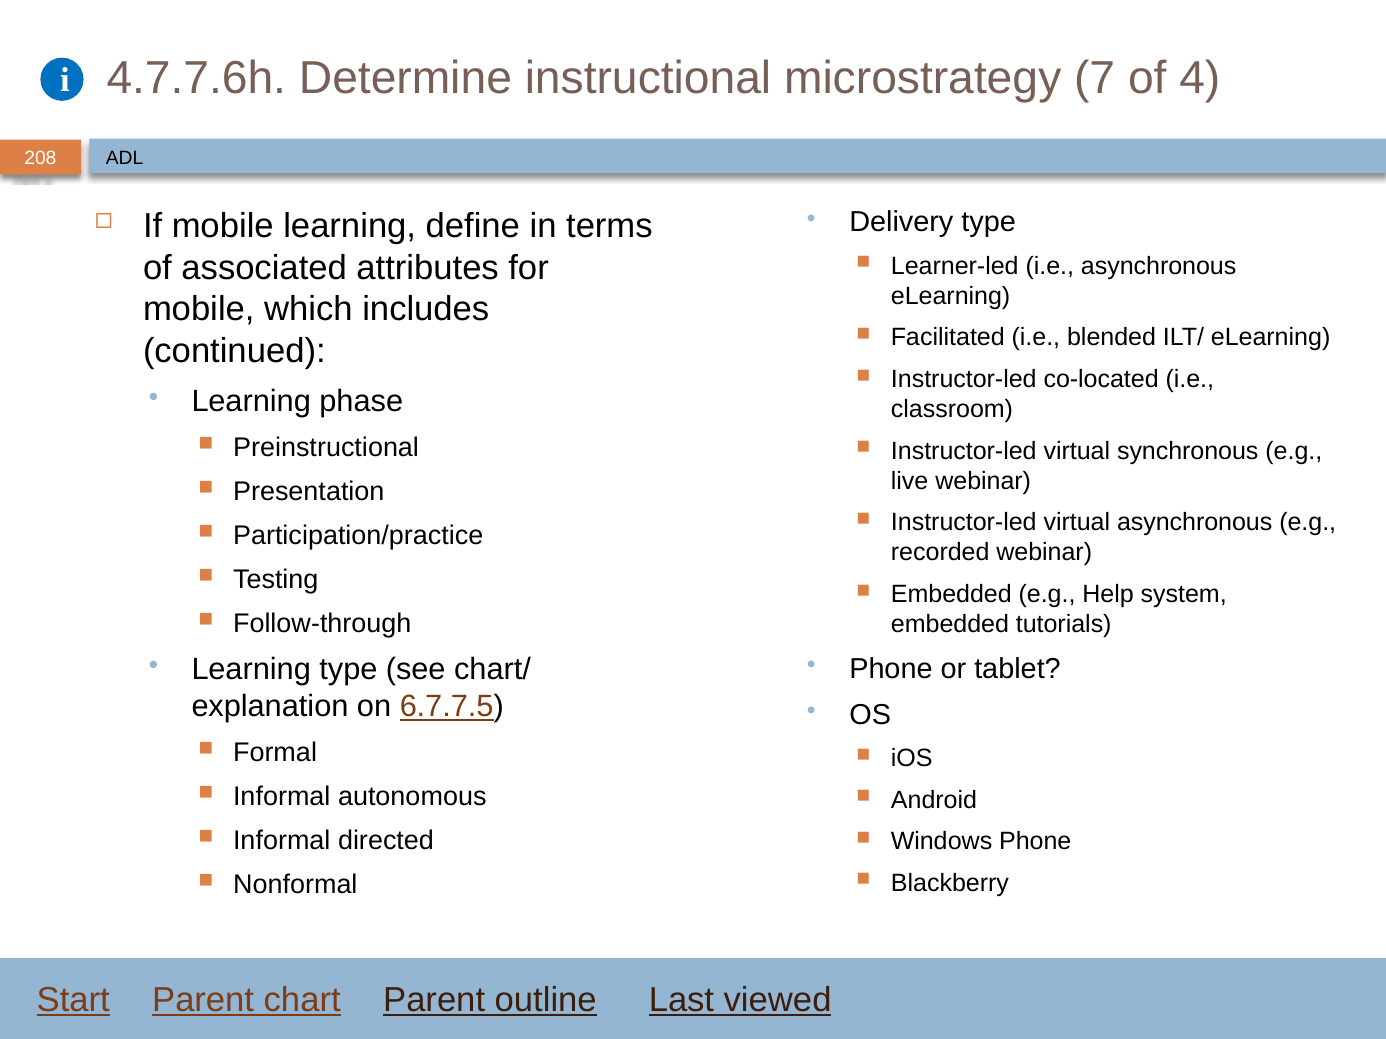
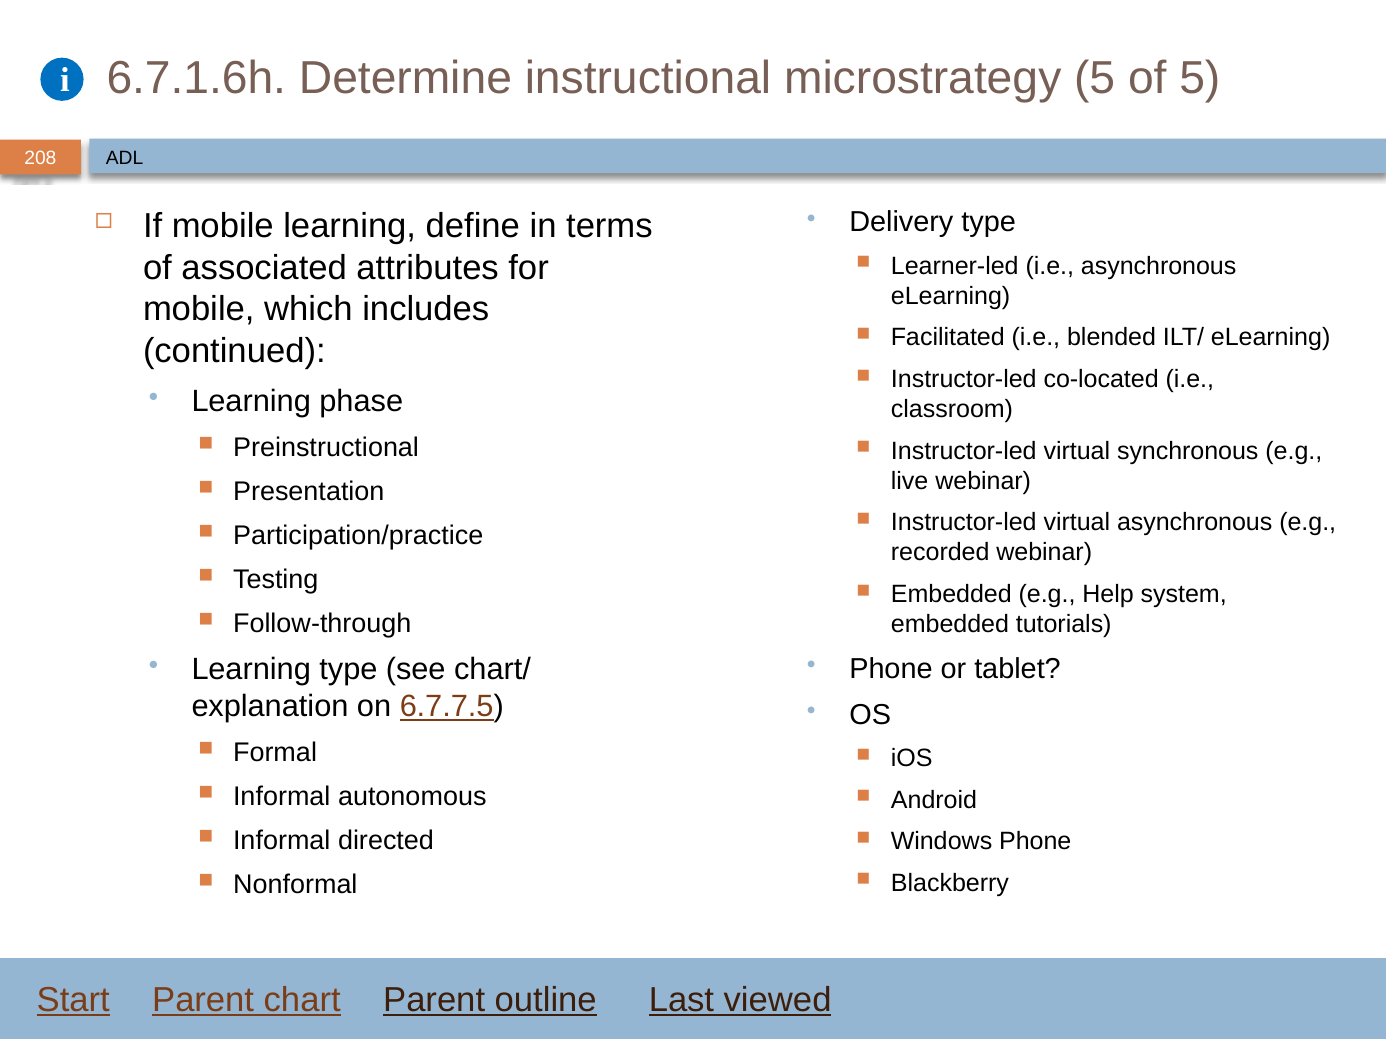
4.7.7.6h: 4.7.7.6h -> 6.7.1.6h
microstrategy 7: 7 -> 5
of 4: 4 -> 5
